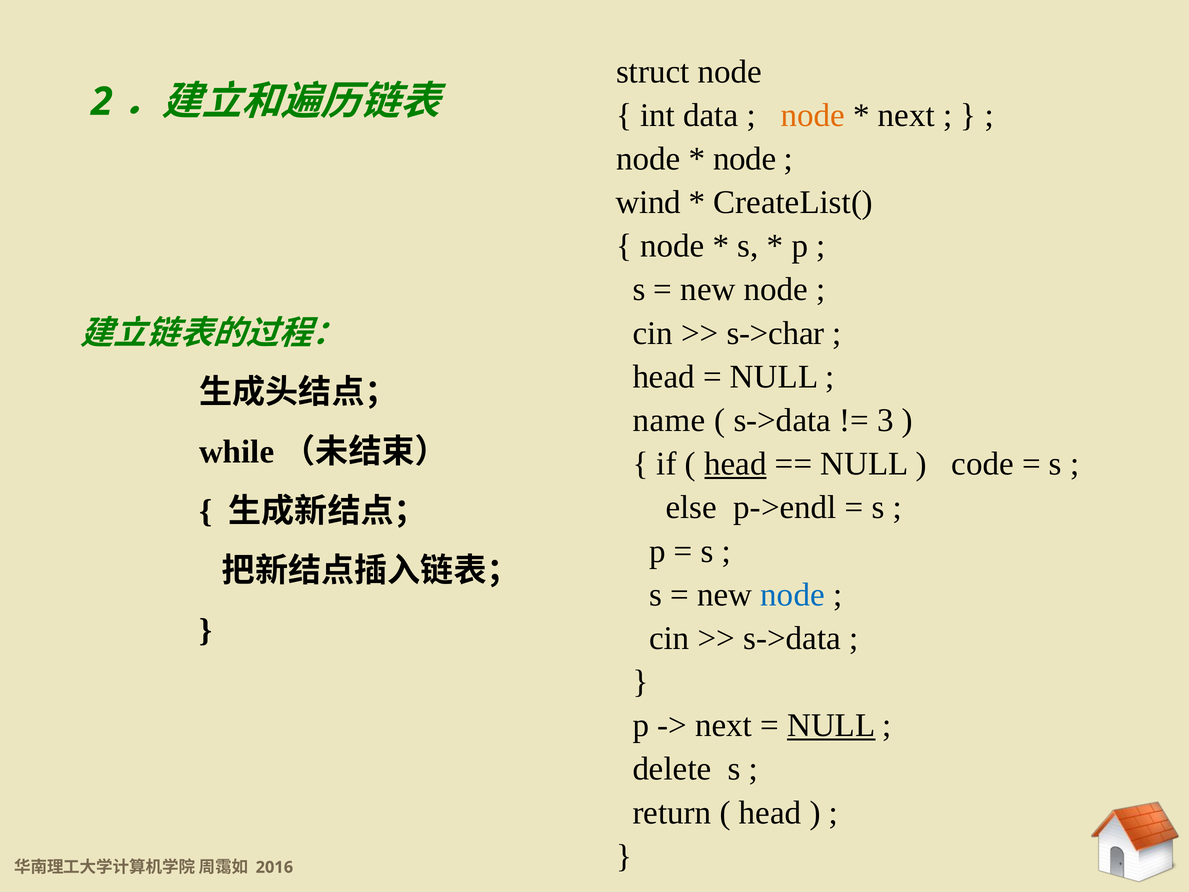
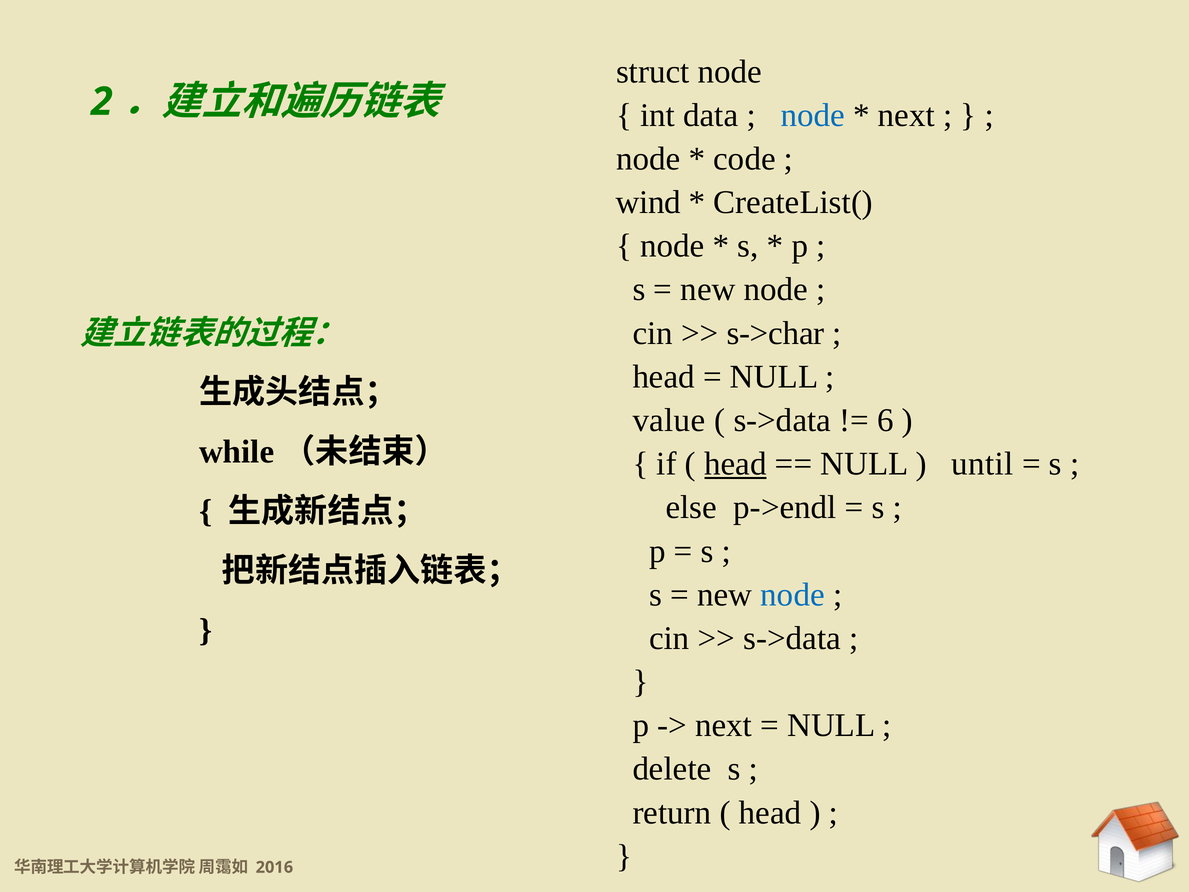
node at (813, 115) colour: orange -> blue
node at (745, 159): node -> code
name: name -> value
3: 3 -> 6
code: code -> until
NULL at (831, 725) underline: present -> none
